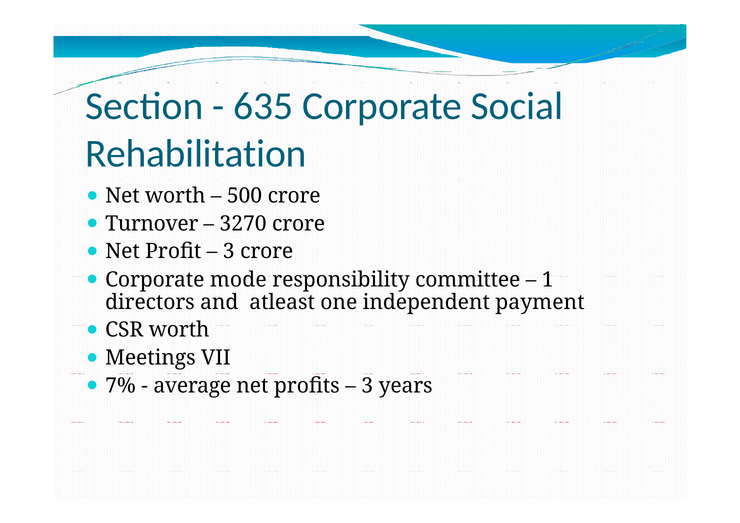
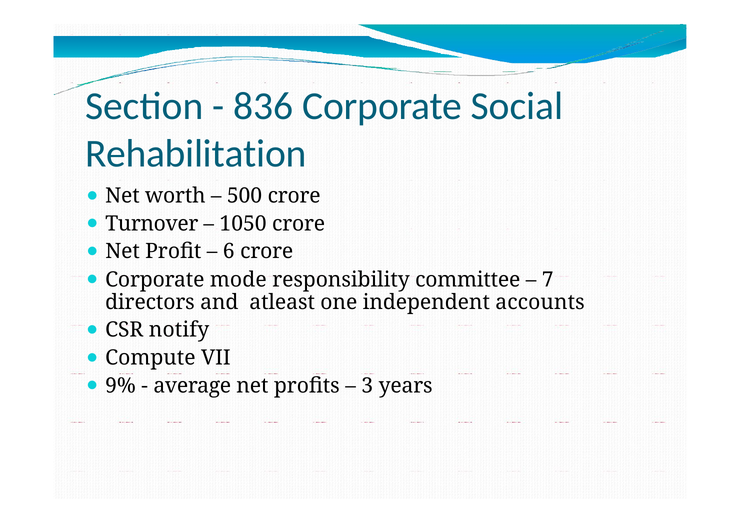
635: 635 -> 836
3270: 3270 -> 1050
3 at (229, 251): 3 -> 6
1: 1 -> 7
payment: payment -> accounts
CSR worth: worth -> notify
Meetings: Meetings -> Compute
7%: 7% -> 9%
